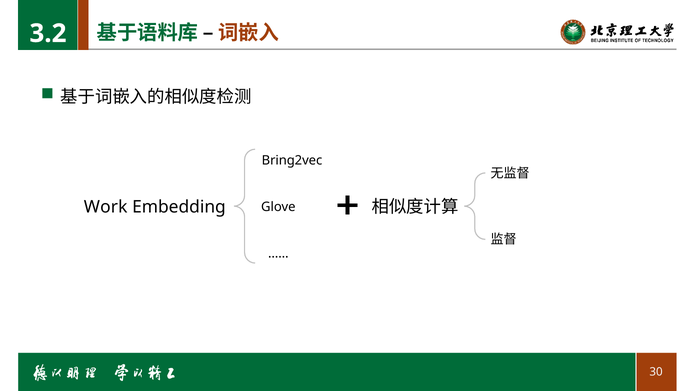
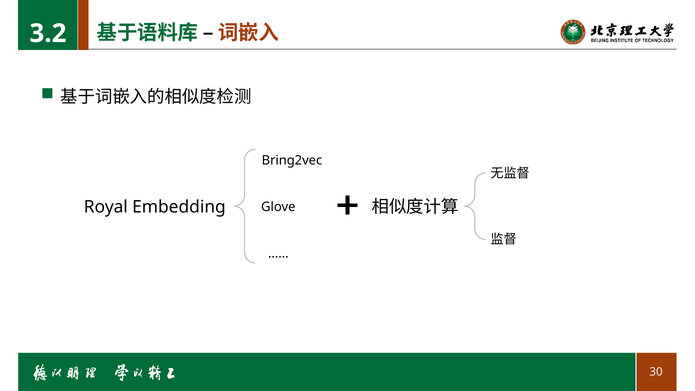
Work: Work -> Royal
